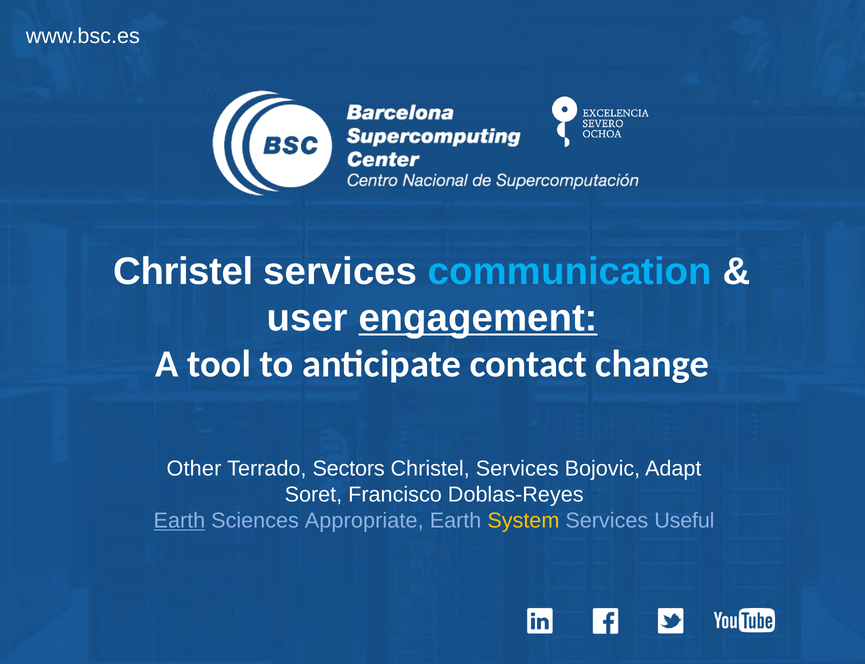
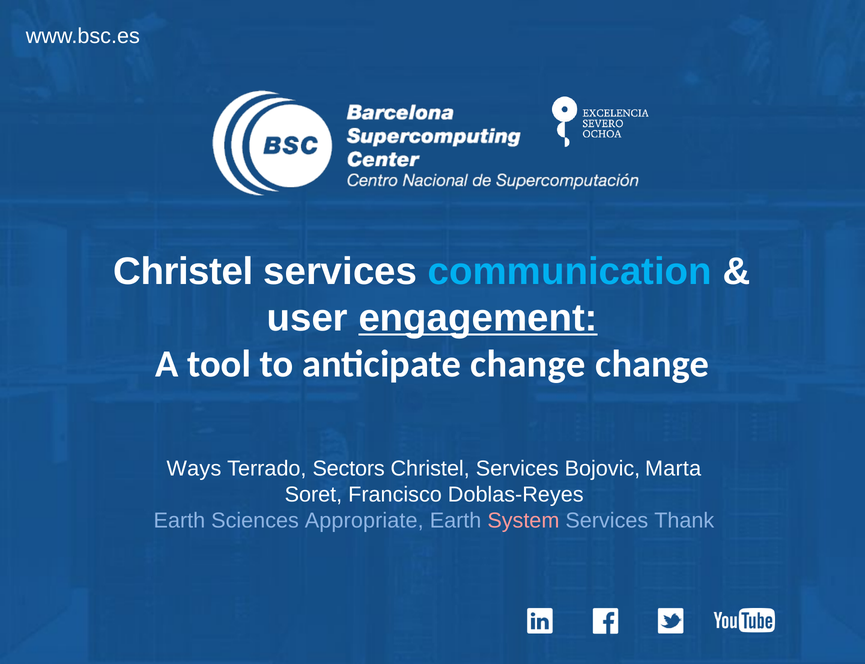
anticipate contact: contact -> change
Other: Other -> Ways
Adapt: Adapt -> Marta
Earth at (179, 521) underline: present -> none
System colour: yellow -> pink
Useful: Useful -> Thank
